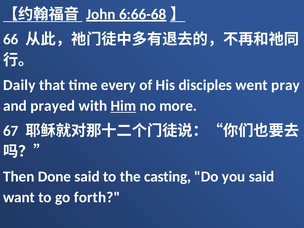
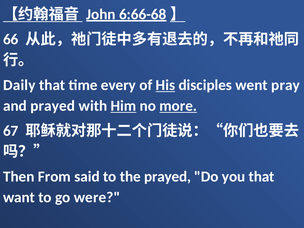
His underline: none -> present
more underline: none -> present
Done: Done -> From
the casting: casting -> prayed
you said: said -> that
forth: forth -> were
